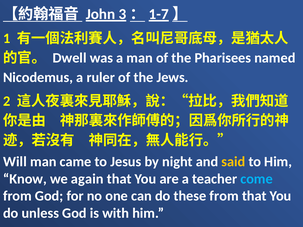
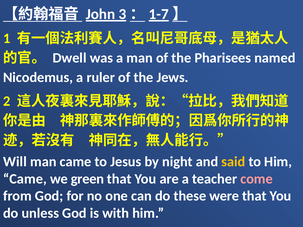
Know at (25, 179): Know -> Came
again: again -> green
come colour: light blue -> pink
these from: from -> were
